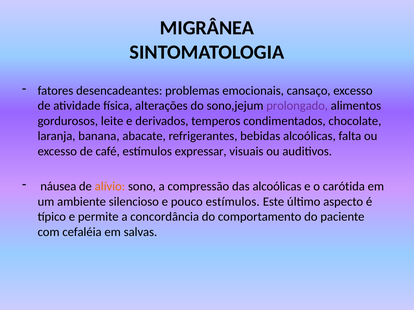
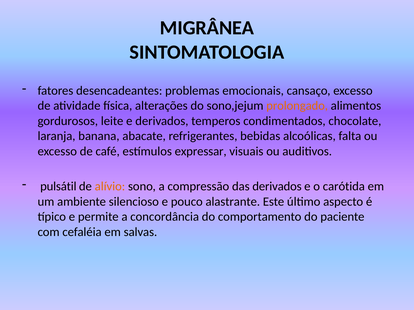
prolongado colour: purple -> orange
náusea: náusea -> pulsátil
das alcoólicas: alcoólicas -> derivados
pouco estímulos: estímulos -> alastrante
